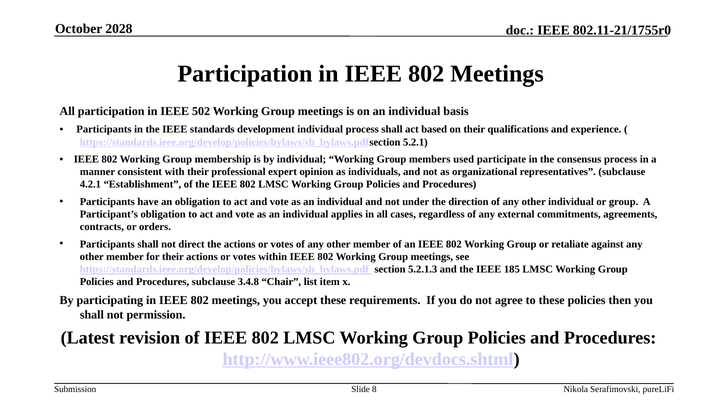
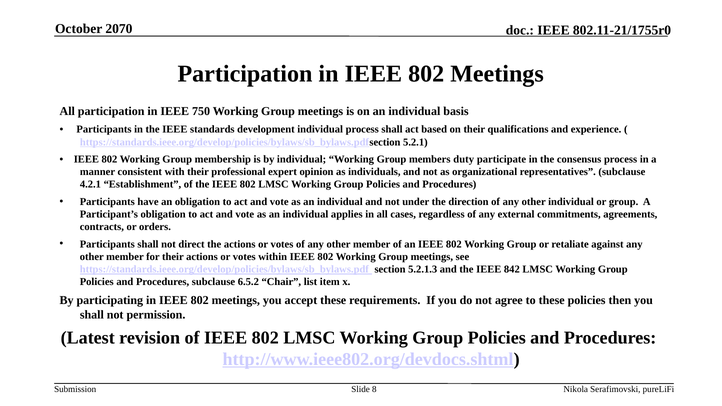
2028: 2028 -> 2070
502: 502 -> 750
used: used -> duty
185: 185 -> 842
3.4.8: 3.4.8 -> 6.5.2
